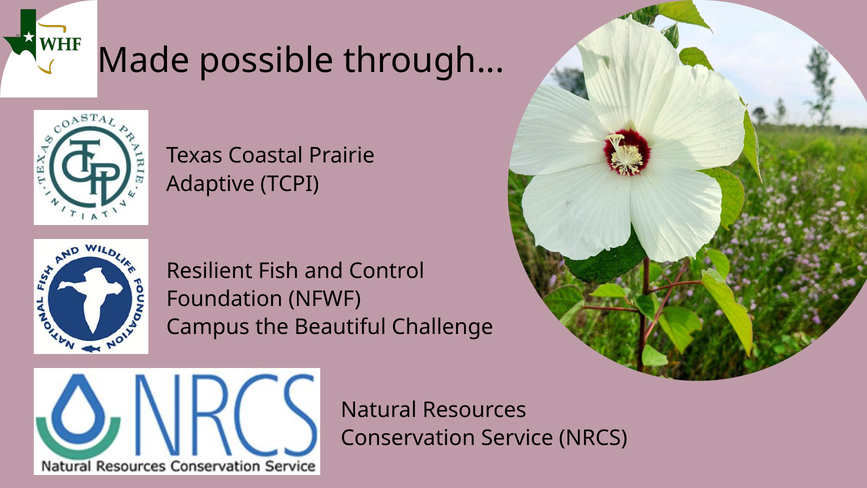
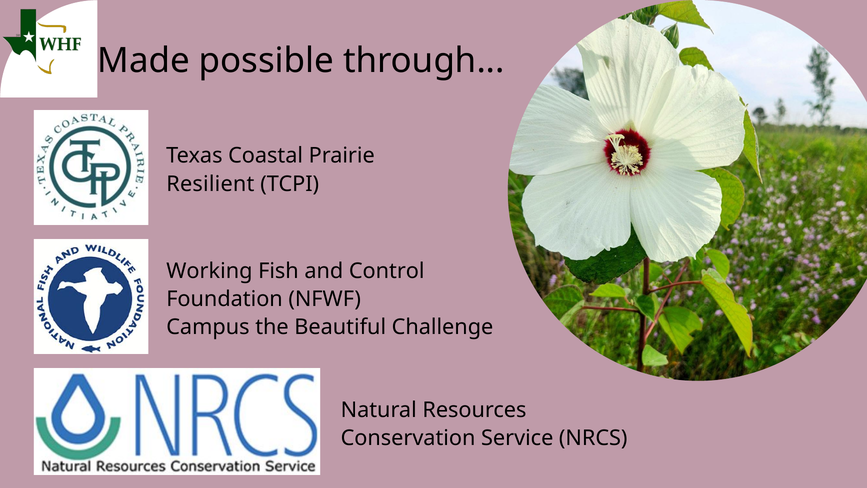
Adaptive: Adaptive -> Resilient
Resilient: Resilient -> Working
